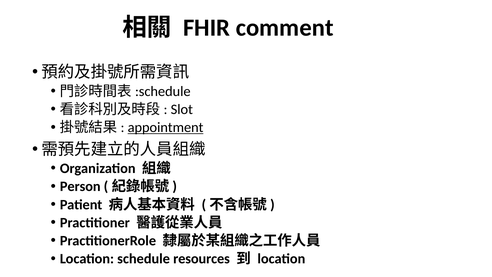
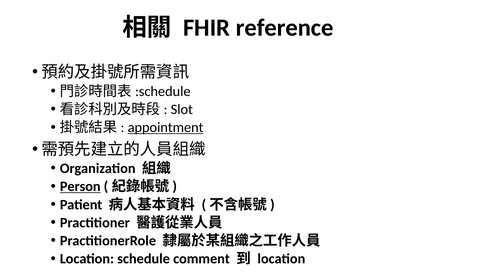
comment: comment -> reference
Person underline: none -> present
resources: resources -> comment
